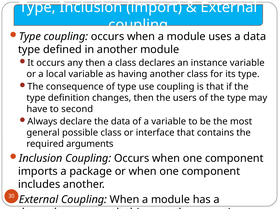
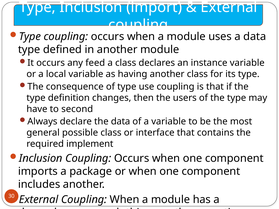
any then: then -> feed
arguments: arguments -> implement
